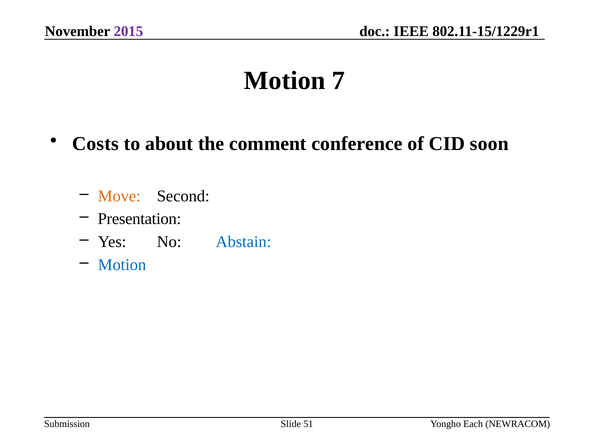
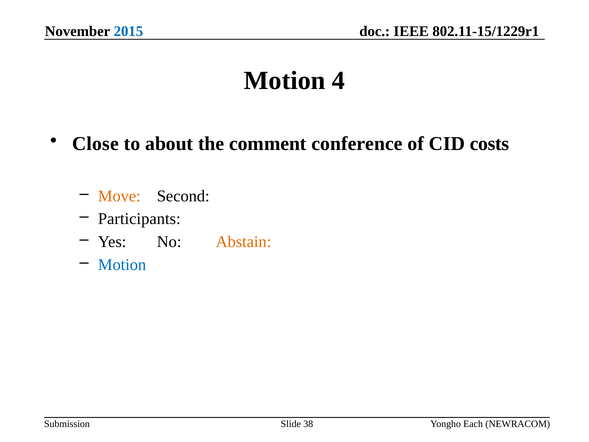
2015 colour: purple -> blue
7: 7 -> 4
Costs: Costs -> Close
soon: soon -> costs
Presentation: Presentation -> Participants
Abstain colour: blue -> orange
51: 51 -> 38
